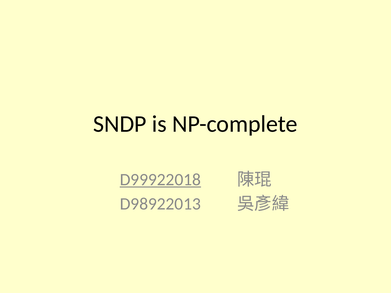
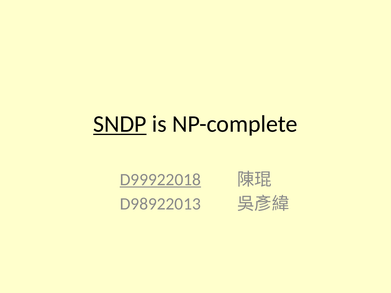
SNDP underline: none -> present
